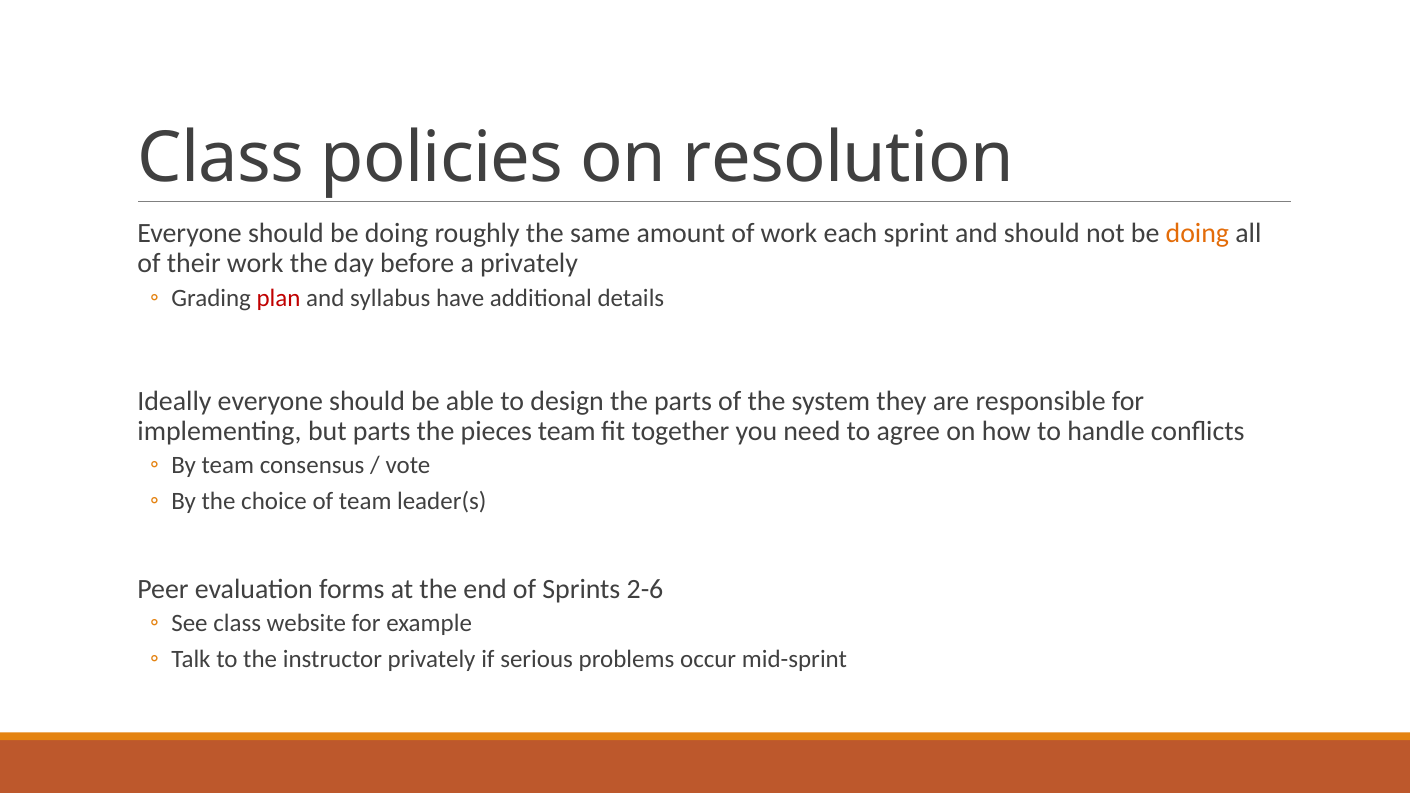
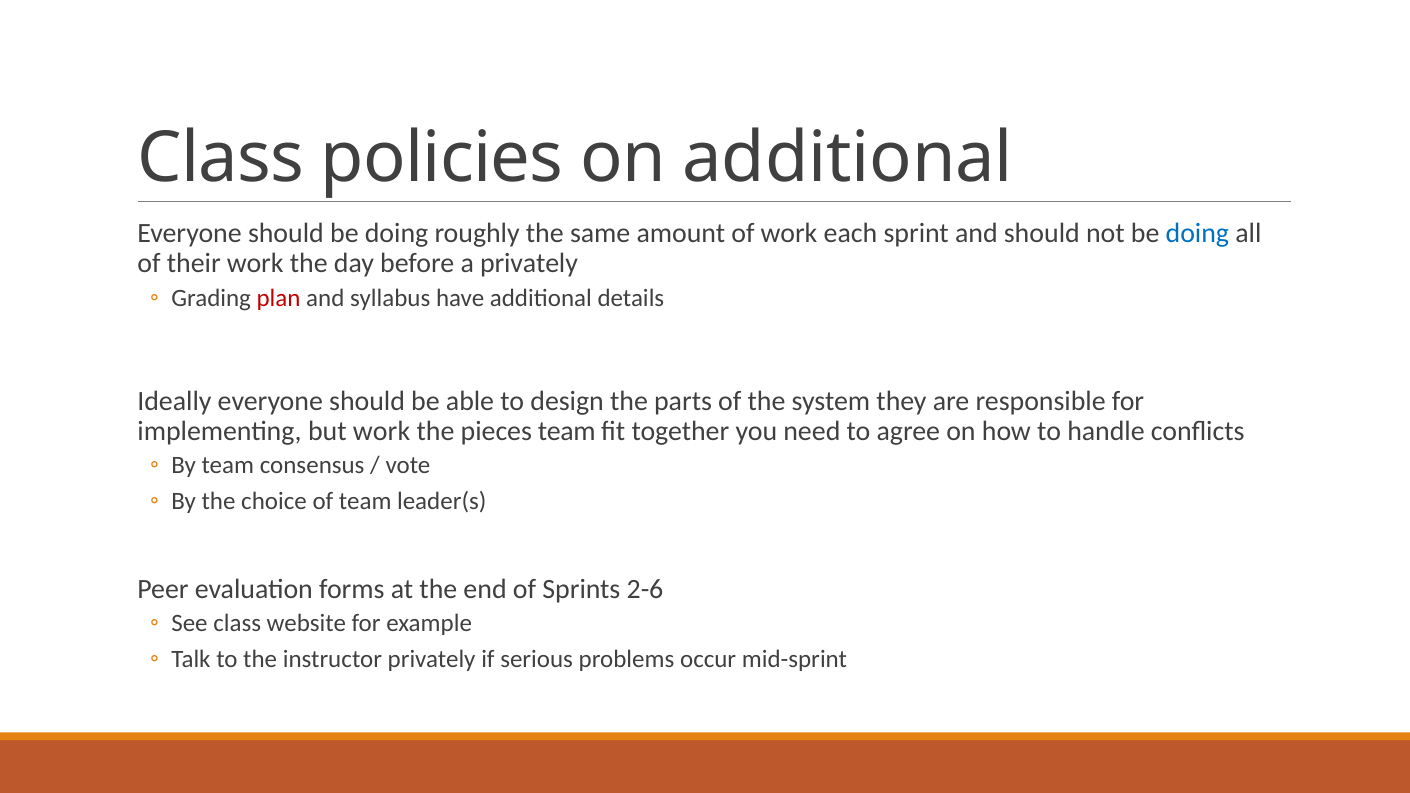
on resolution: resolution -> additional
doing at (1197, 234) colour: orange -> blue
but parts: parts -> work
